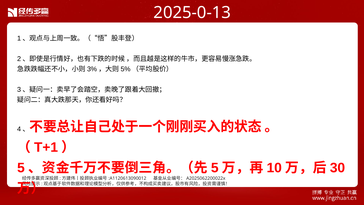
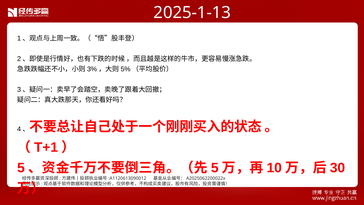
2025-0-13: 2025-0-13 -> 2025-1-13
